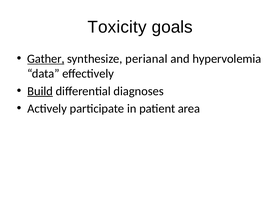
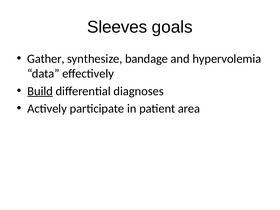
Toxicity: Toxicity -> Sleeves
Gather underline: present -> none
perianal: perianal -> bandage
